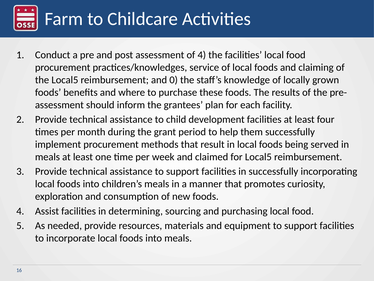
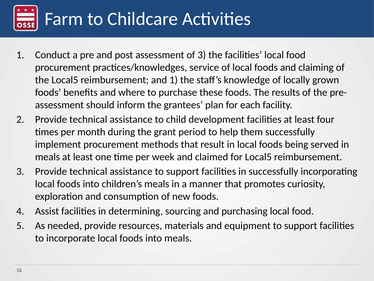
of 4: 4 -> 3
and 0: 0 -> 1
